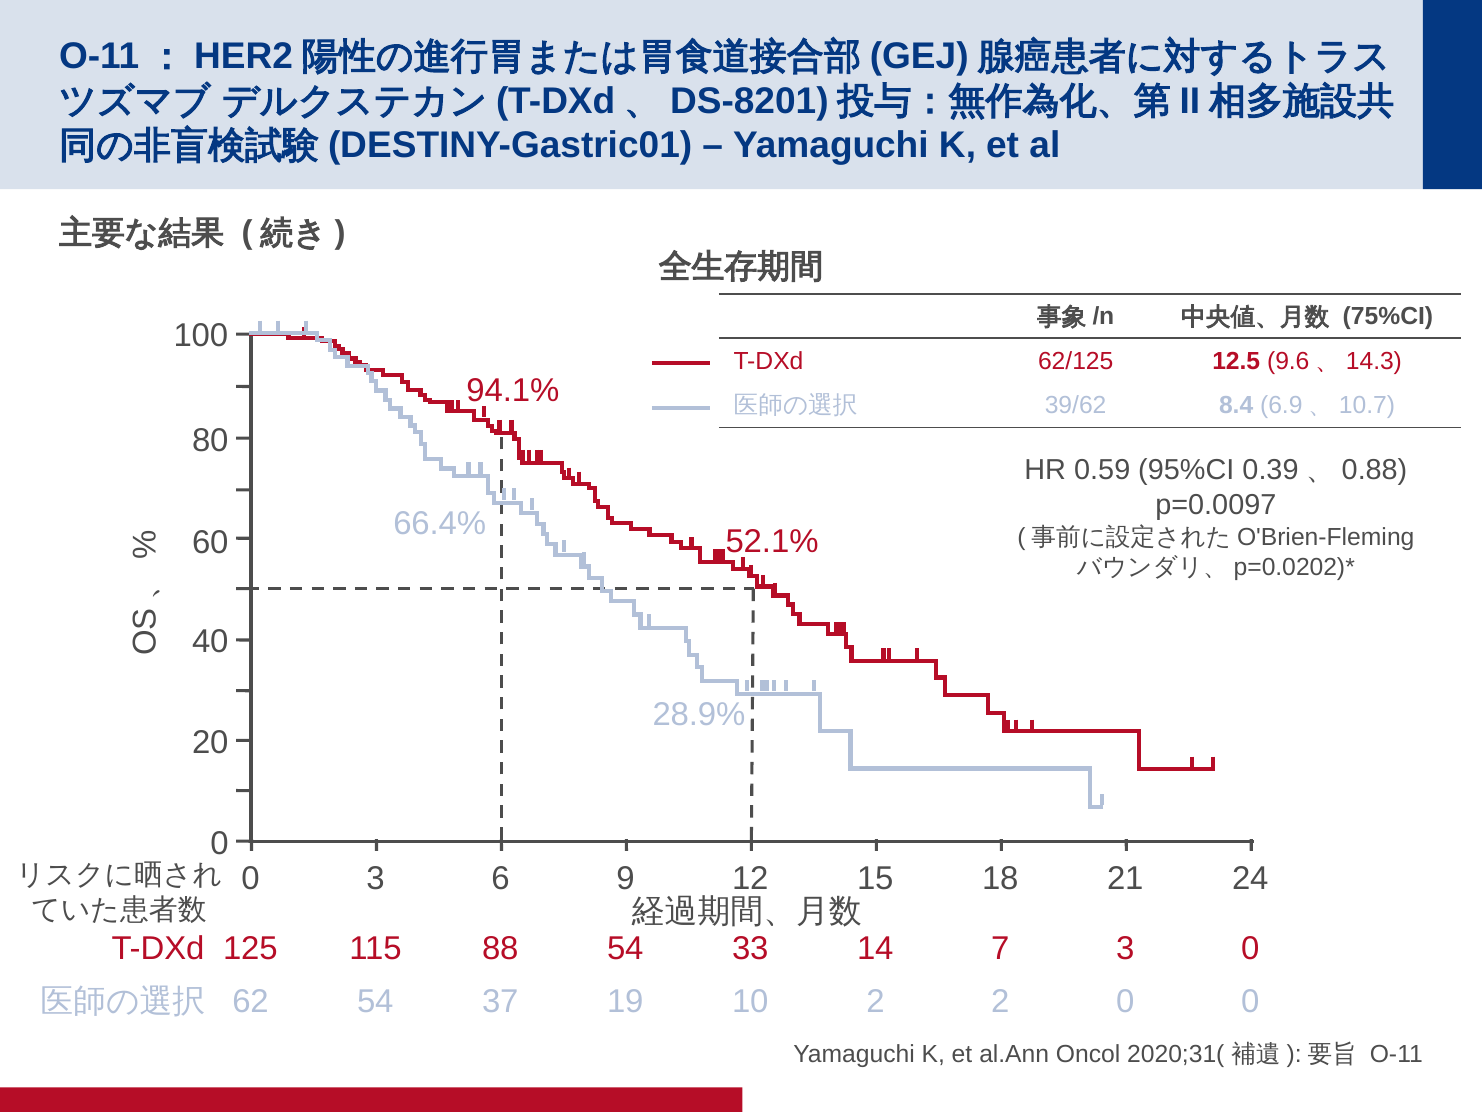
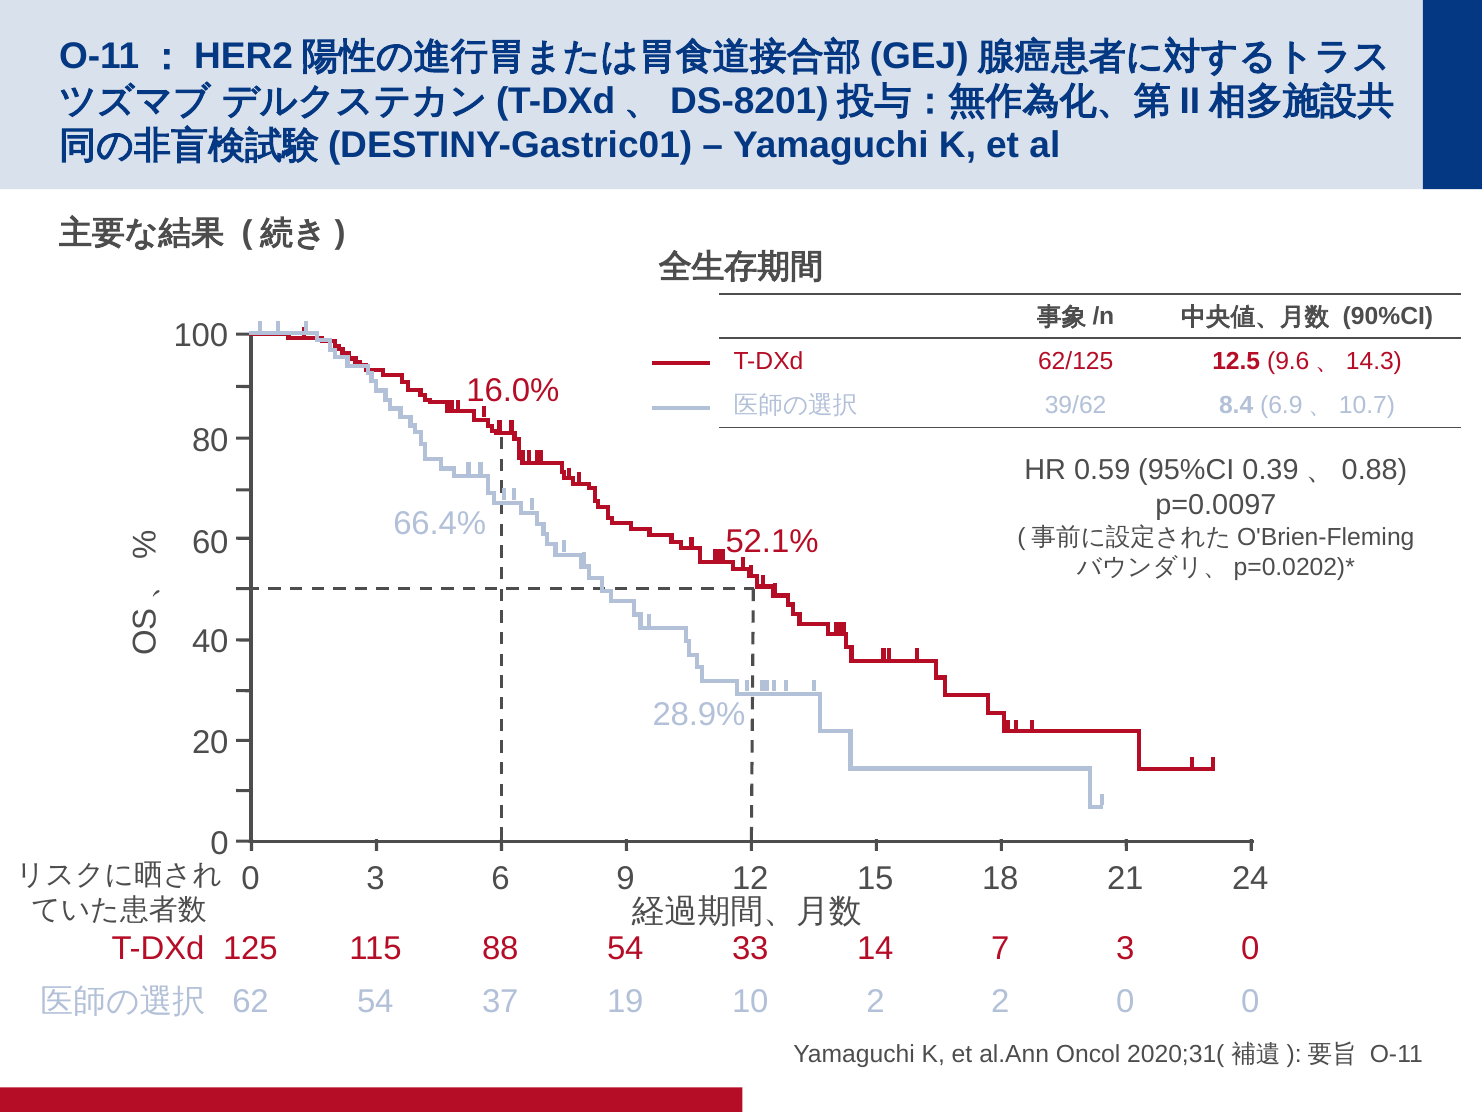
75%CI: 75%CI -> 90%CI
94.1%: 94.1% -> 16.0%
